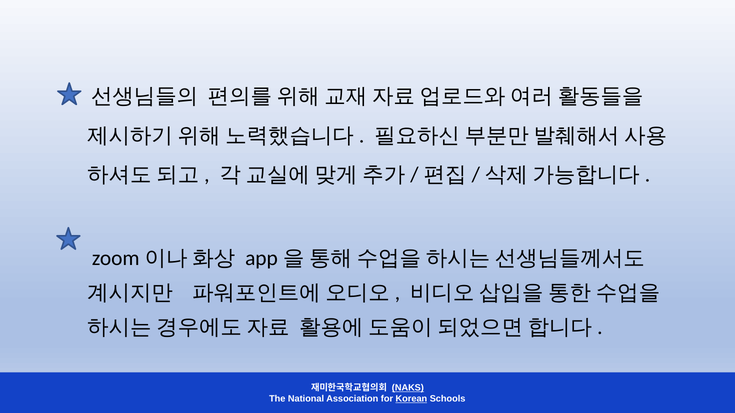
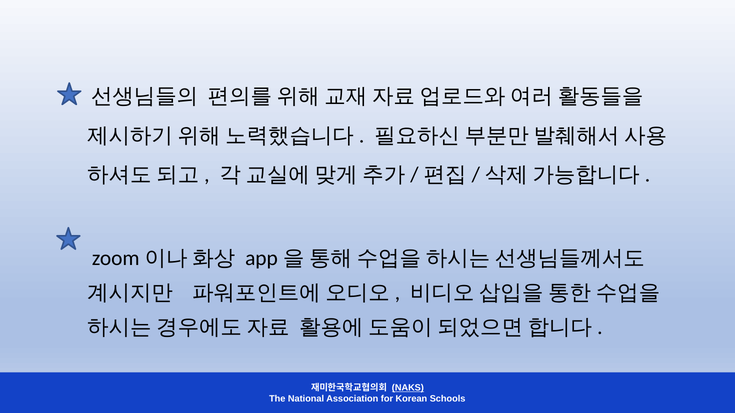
Korean underline: present -> none
